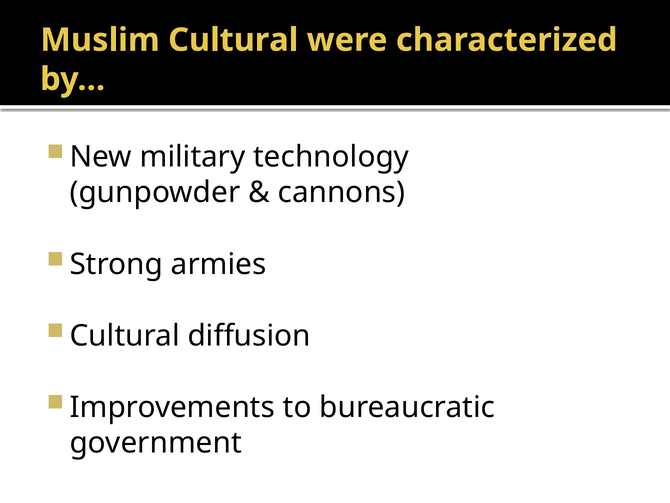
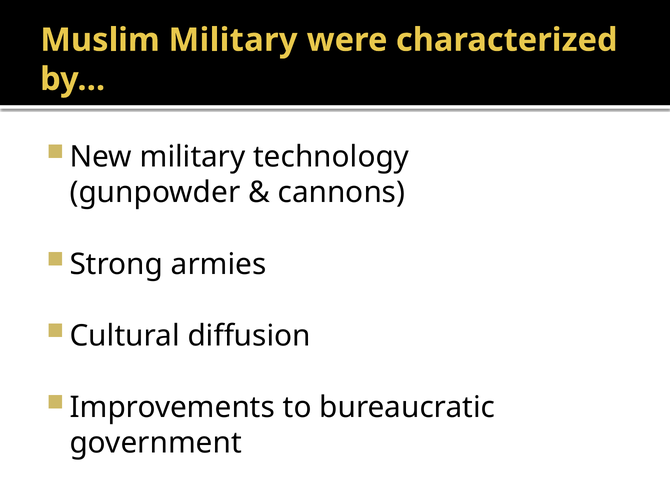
Muslim Cultural: Cultural -> Military
